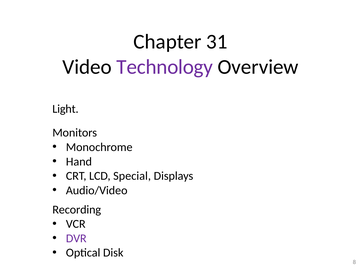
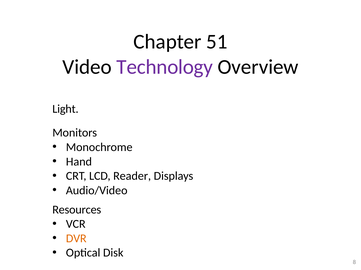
31: 31 -> 51
Special: Special -> Reader
Recording: Recording -> Resources
DVR colour: purple -> orange
